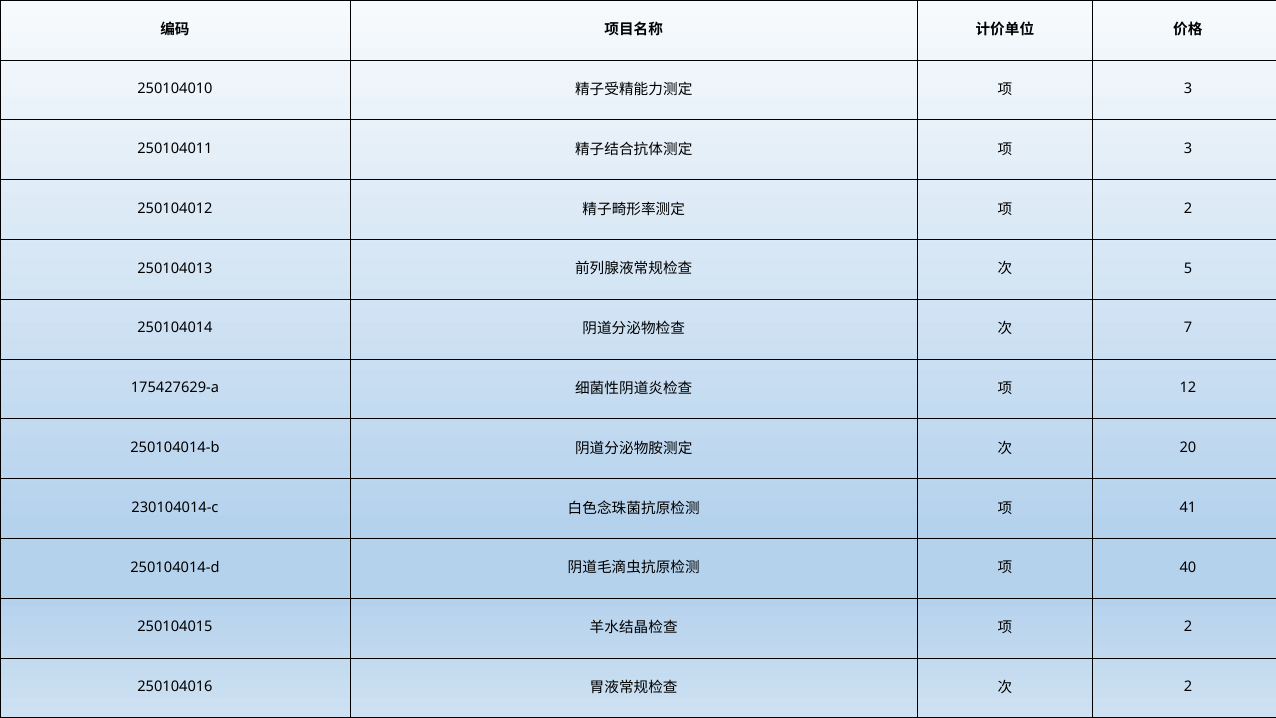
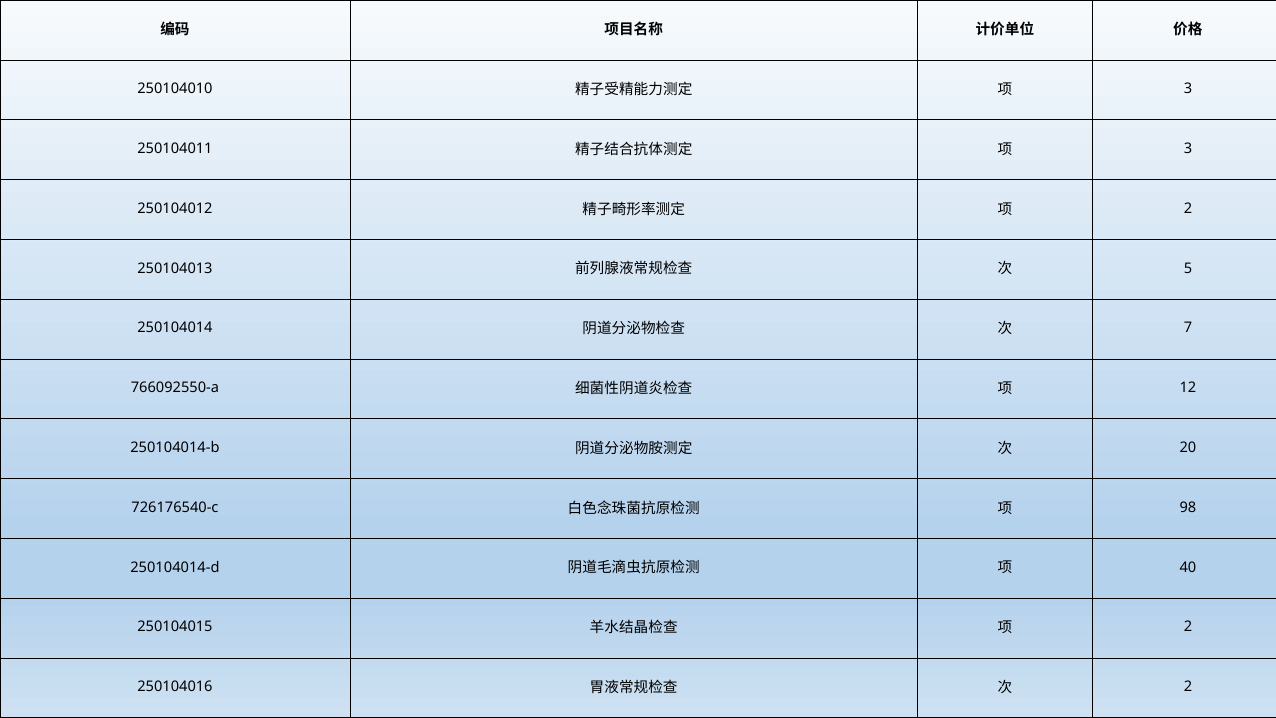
175427629-a: 175427629-a -> 766092550-a
230104014-c: 230104014-c -> 726176540-c
41: 41 -> 98
